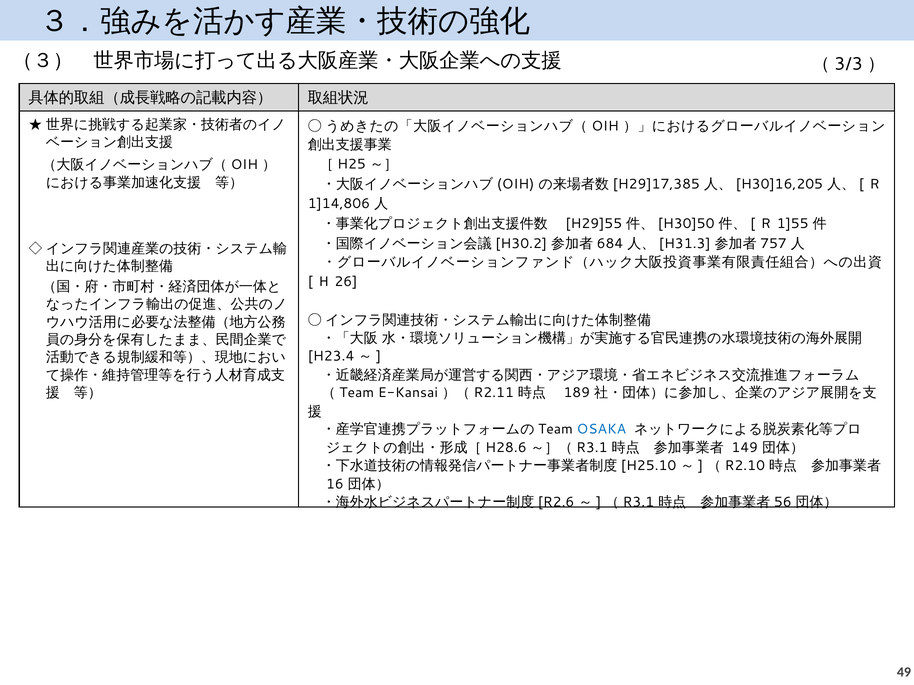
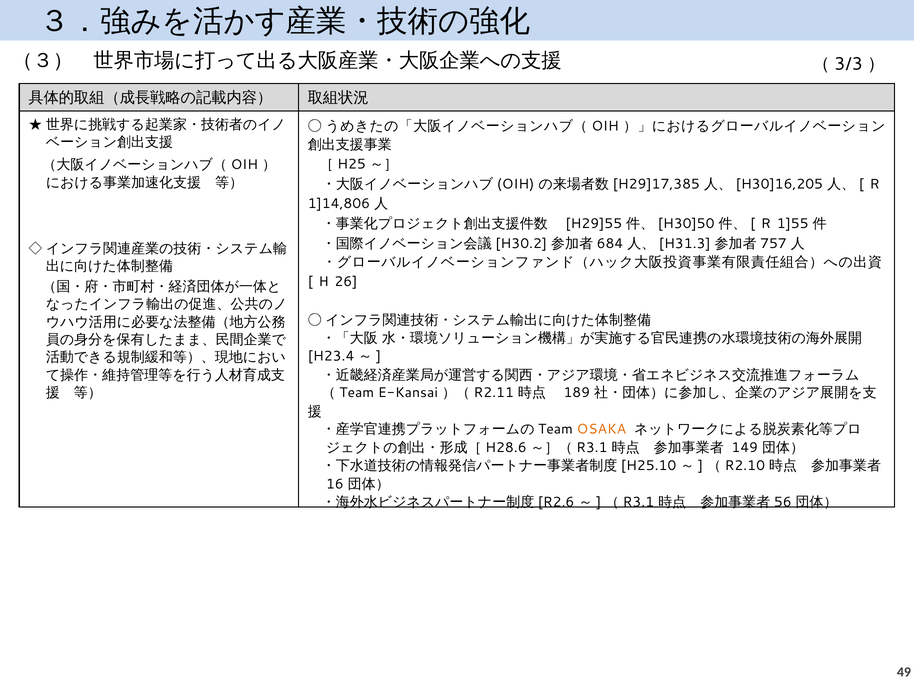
OSAKA colour: blue -> orange
